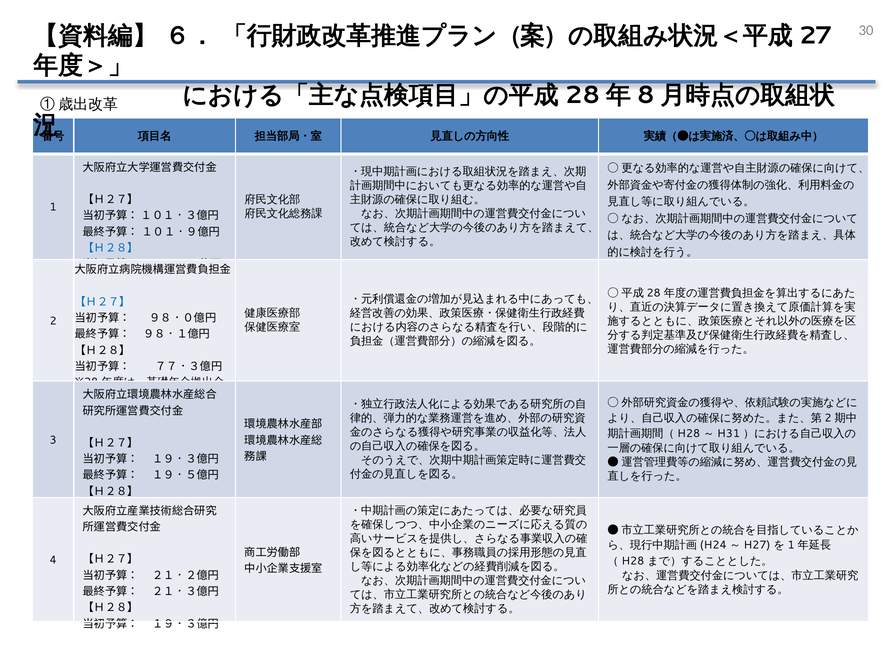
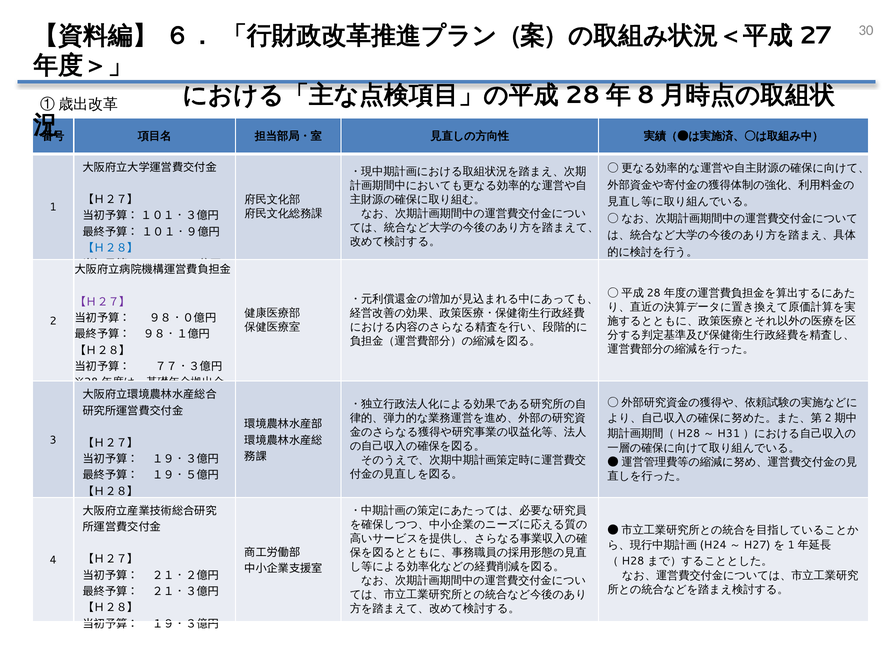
【Ｈ２７】 at (103, 302) colour: blue -> purple
